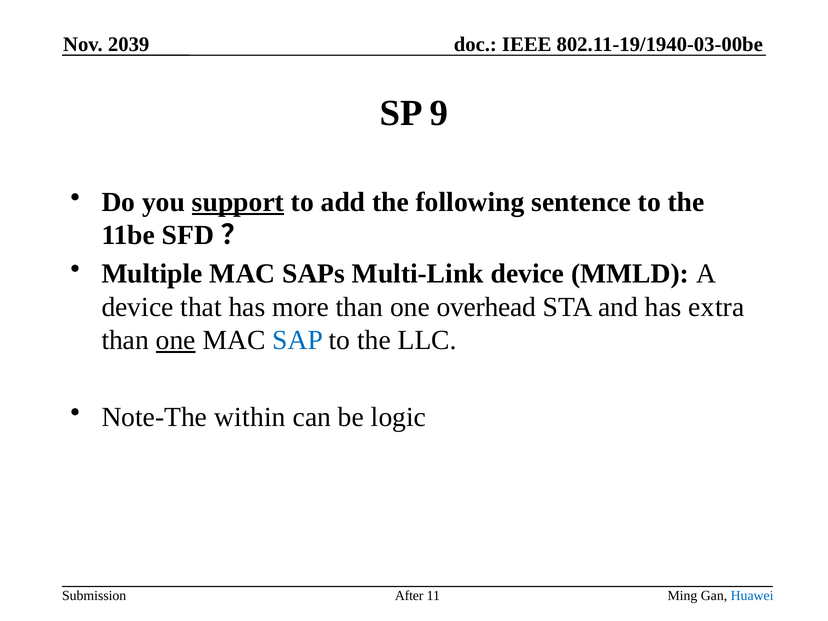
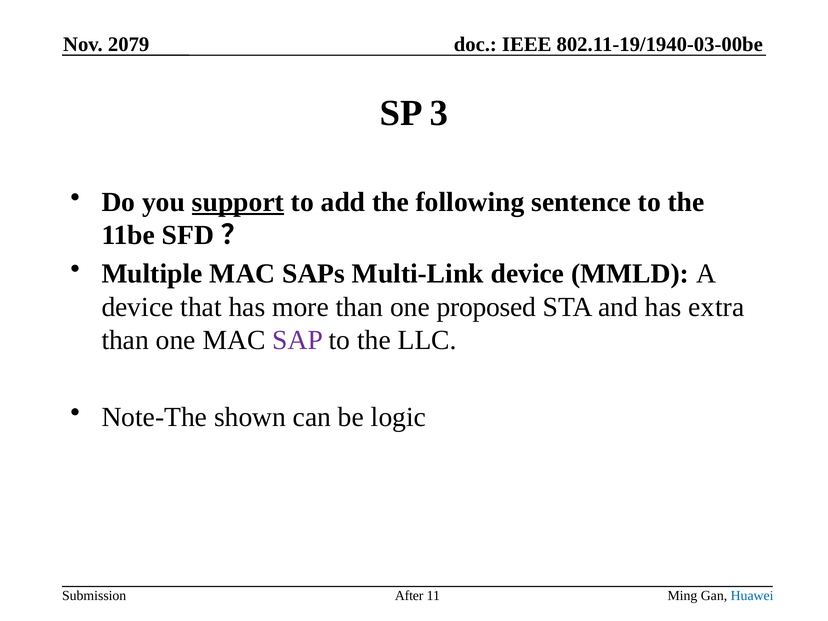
2039: 2039 -> 2079
9: 9 -> 3
overhead: overhead -> proposed
one at (176, 340) underline: present -> none
SAP colour: blue -> purple
within: within -> shown
